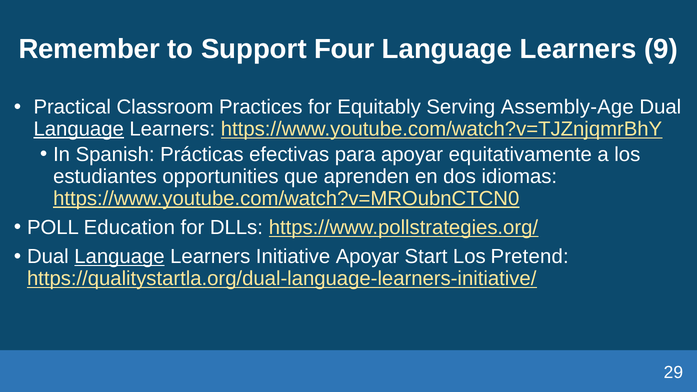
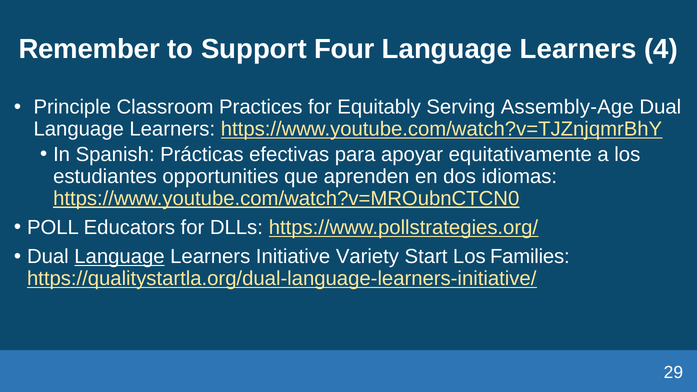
9: 9 -> 4
Practical: Practical -> Principle
Language at (79, 129) underline: present -> none
Education: Education -> Educators
Initiative Apoyar: Apoyar -> Variety
Pretend: Pretend -> Families
